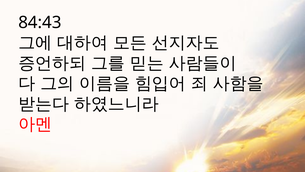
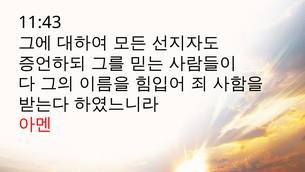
84:43: 84:43 -> 11:43
